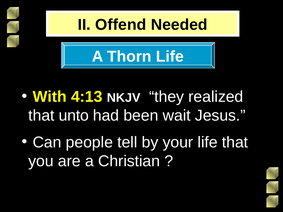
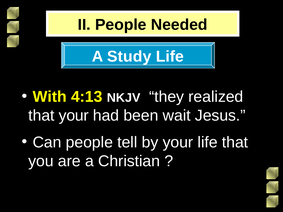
II Offend: Offend -> People
Thorn: Thorn -> Study
that unto: unto -> your
